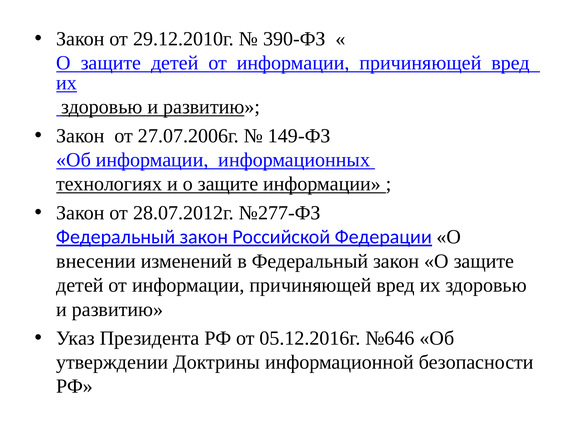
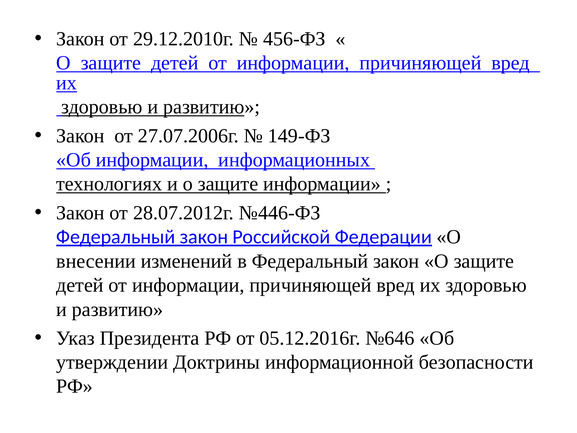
390-ФЗ: 390-ФЗ -> 456-ФЗ
№277-ФЗ: №277-ФЗ -> №446-ФЗ
